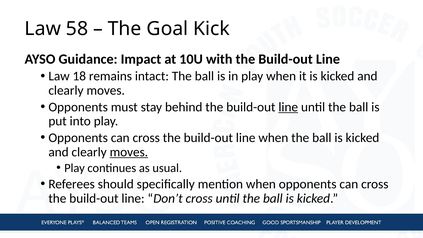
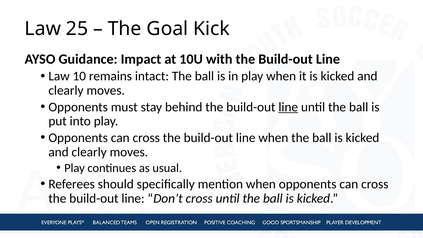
58: 58 -> 25
18: 18 -> 10
moves at (129, 152) underline: present -> none
